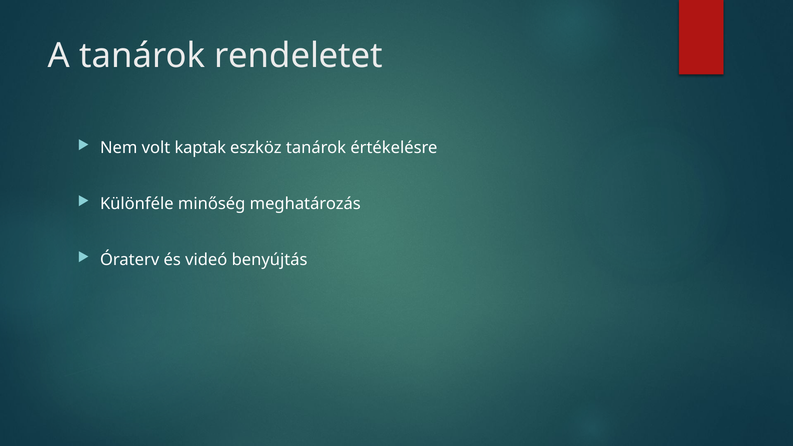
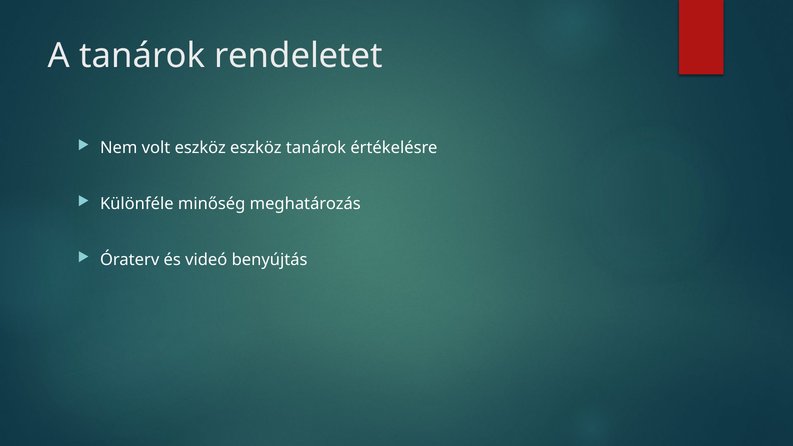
volt kaptak: kaptak -> eszköz
